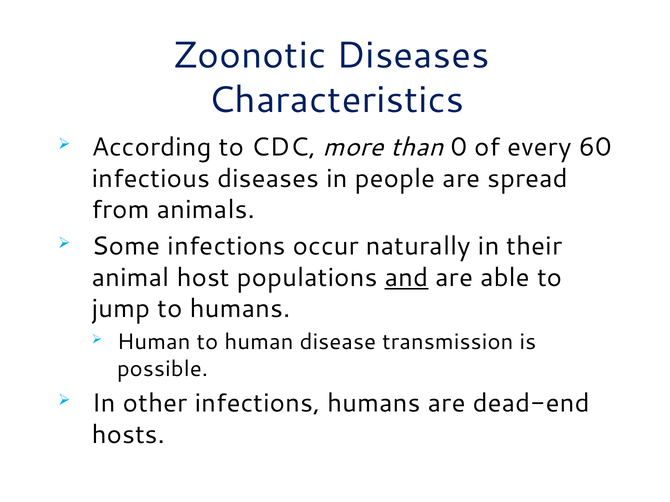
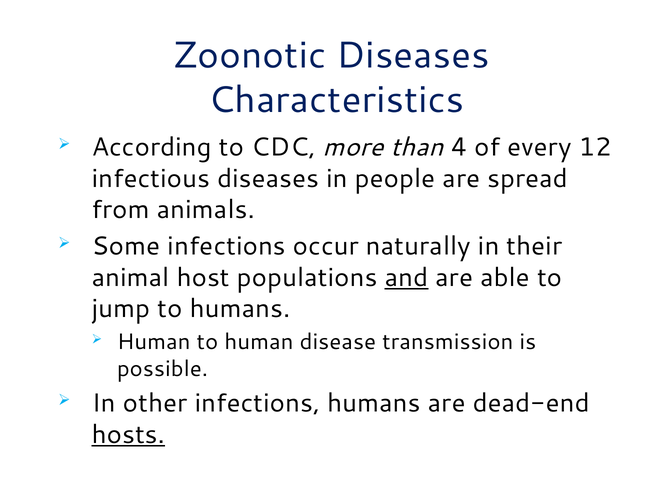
0: 0 -> 4
60: 60 -> 12
hosts underline: none -> present
